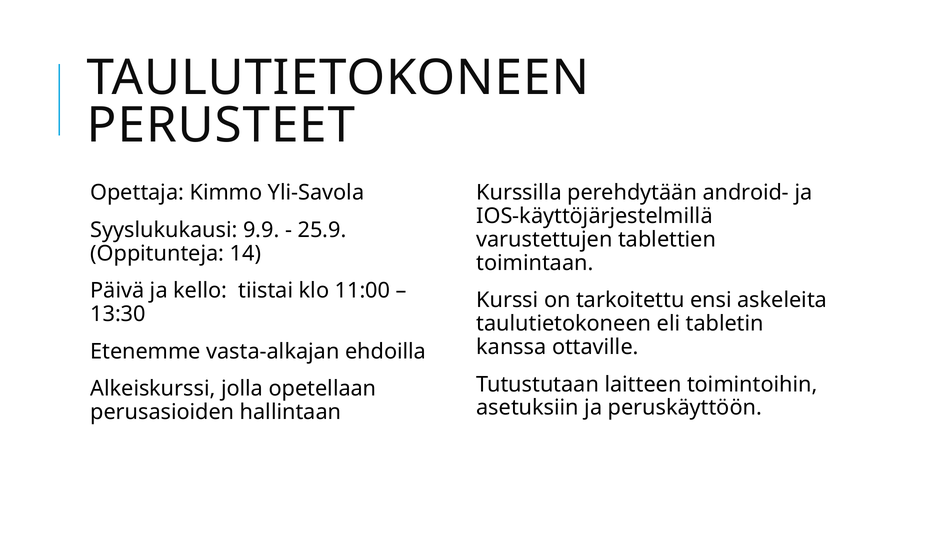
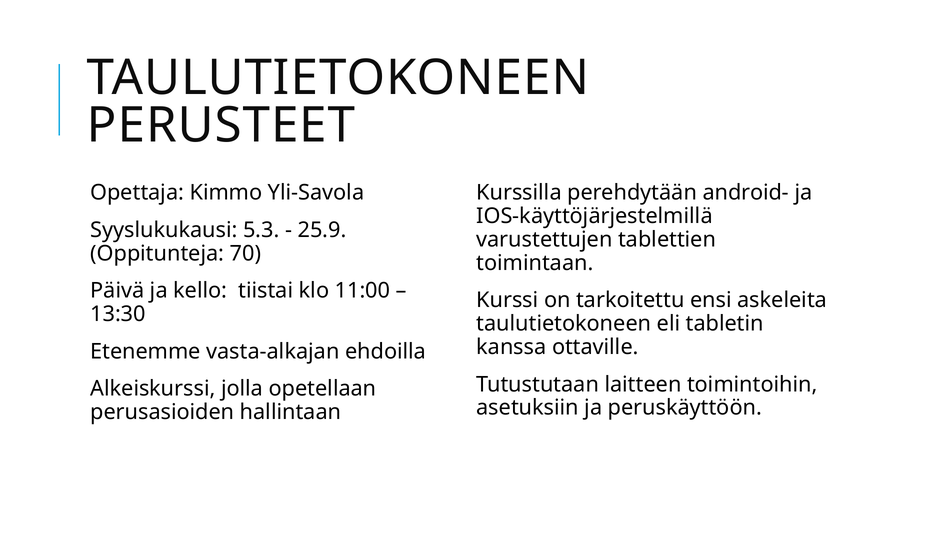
9.9: 9.9 -> 5.3
14: 14 -> 70
